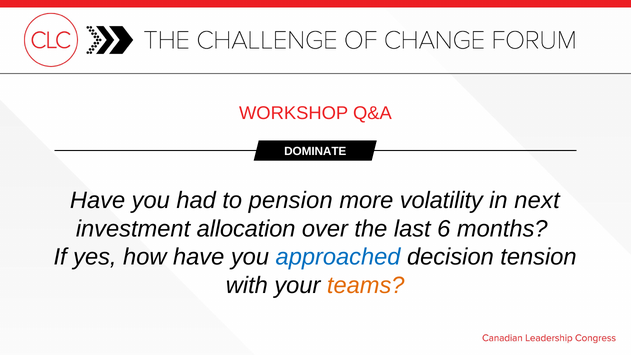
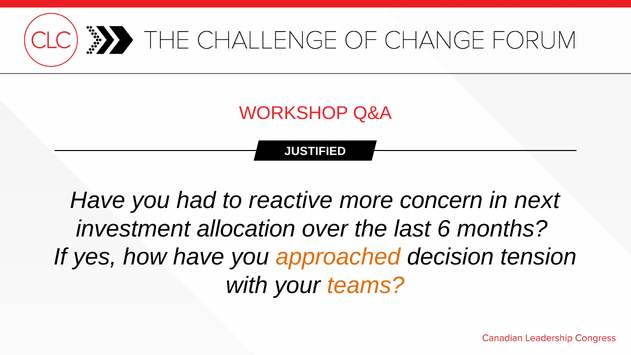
DOMINATE: DOMINATE -> JUSTIFIED
pension: pension -> reactive
volatility: volatility -> concern
approached colour: blue -> orange
